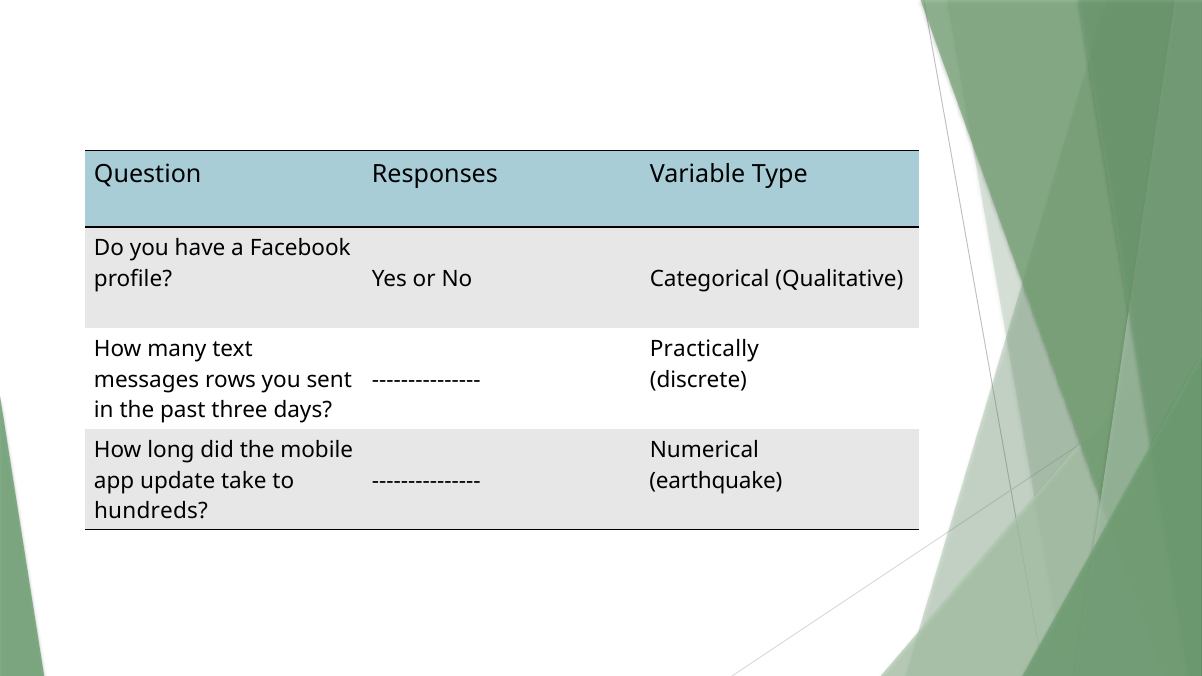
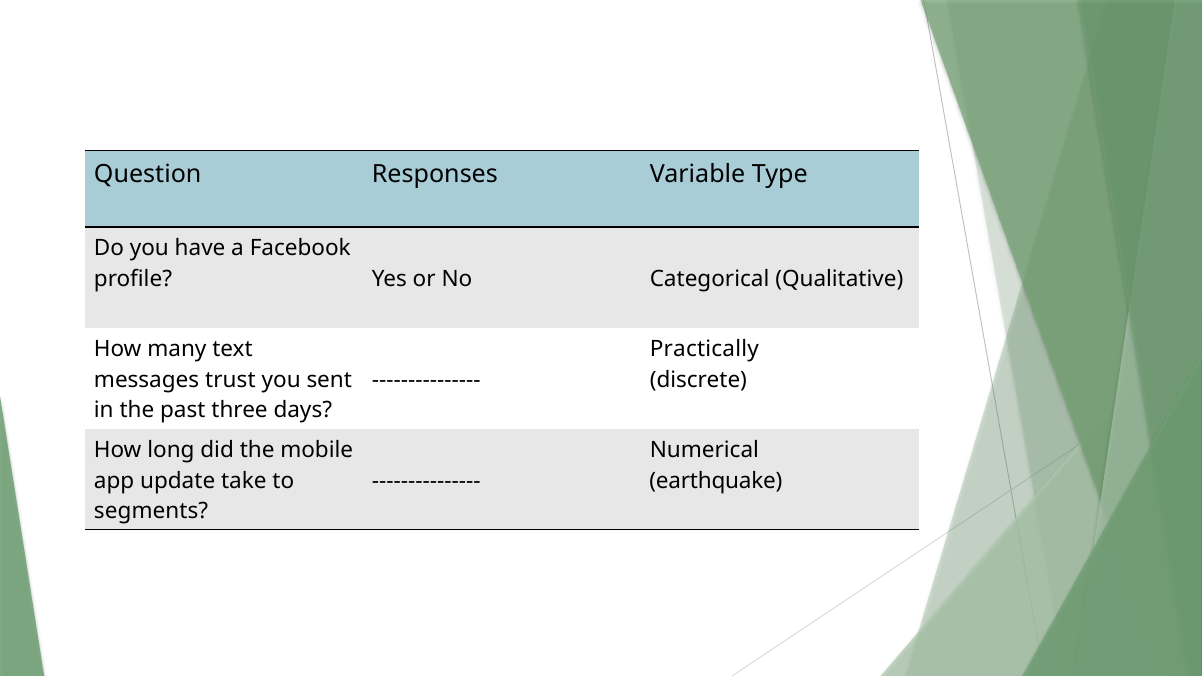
rows: rows -> trust
hundreds: hundreds -> segments
